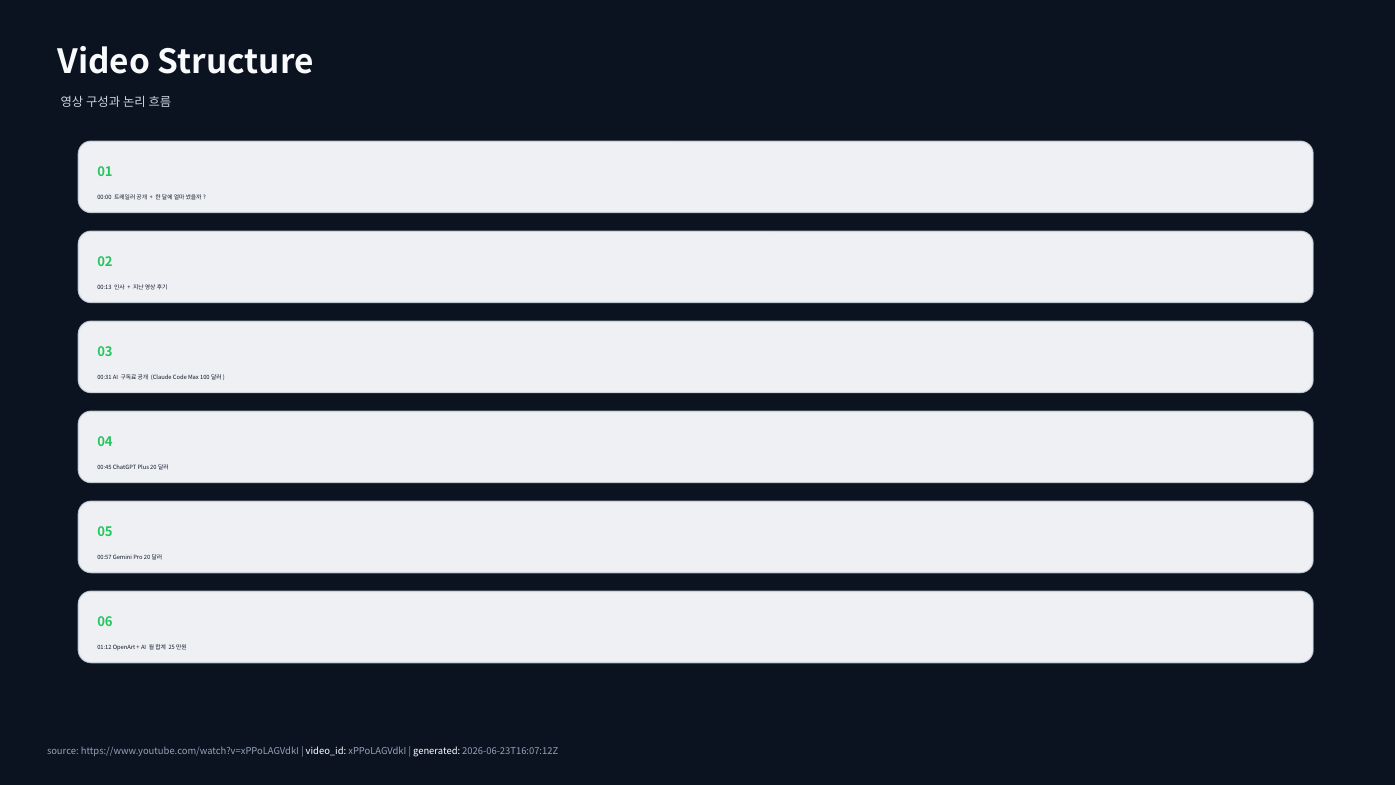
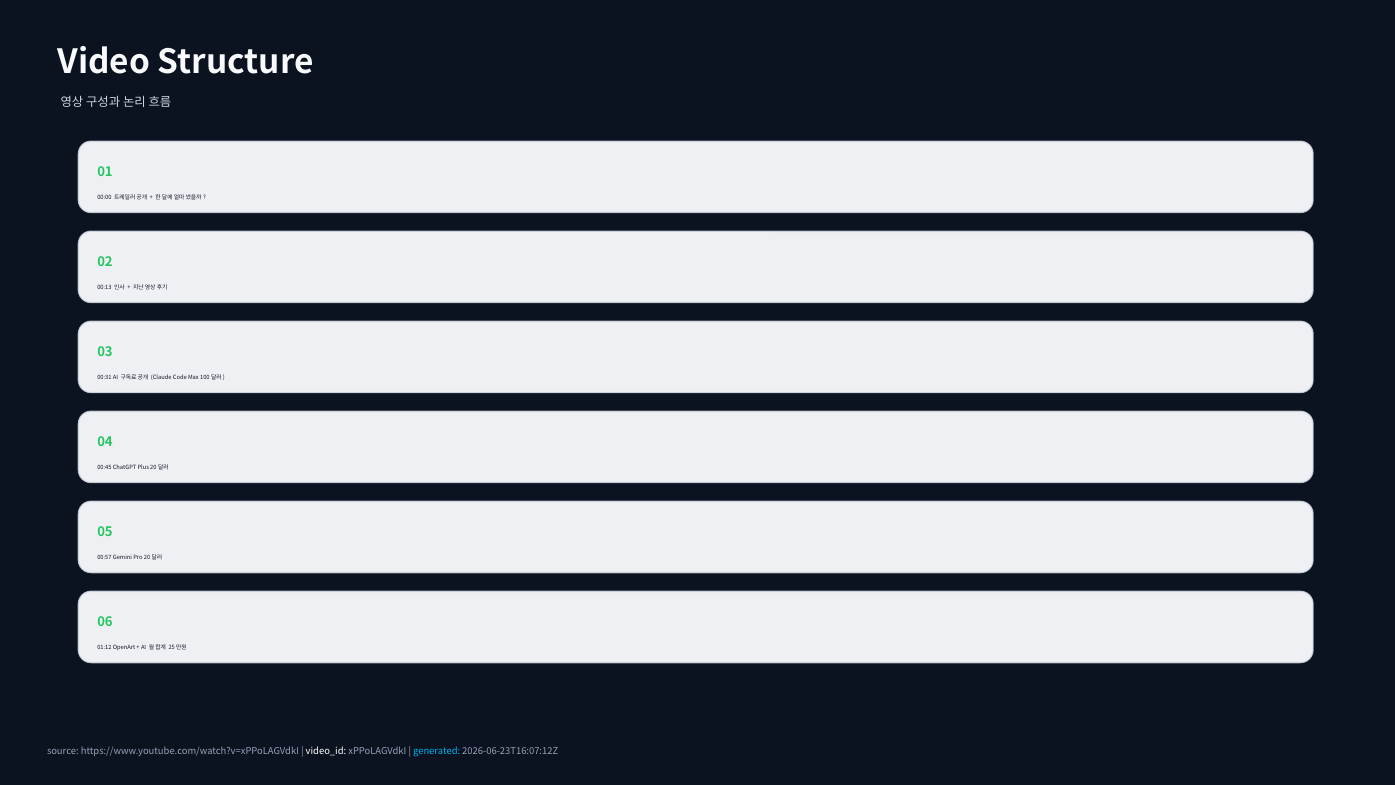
generated colour: white -> light blue
